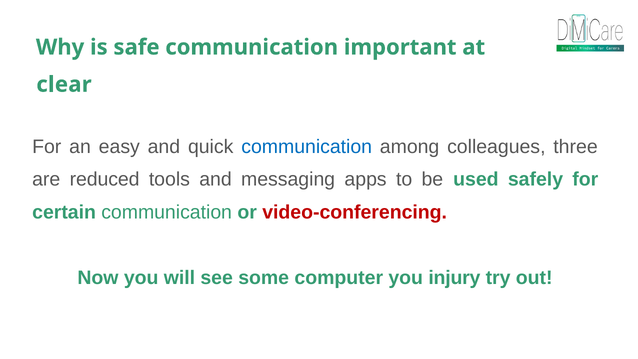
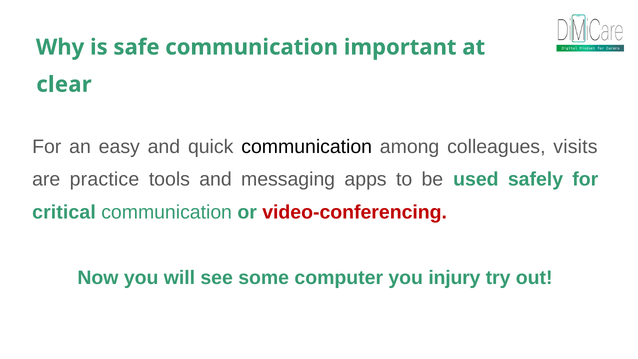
communication at (307, 147) colour: blue -> black
three: three -> visits
reduced: reduced -> practice
certain: certain -> critical
